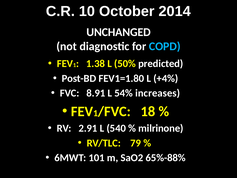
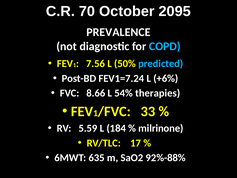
10: 10 -> 70
2014: 2014 -> 2095
UNCHANGED: UNCHANGED -> PREVALENCE
1.38: 1.38 -> 7.56
predicted colour: white -> light blue
FEV1=1.80: FEV1=1.80 -> FEV1=7.24
+4%: +4% -> +6%
8.91: 8.91 -> 8.66
increases: increases -> therapies
18: 18 -> 33
2.91: 2.91 -> 5.59
540: 540 -> 184
79: 79 -> 17
101: 101 -> 635
65%-88%: 65%-88% -> 92%-88%
